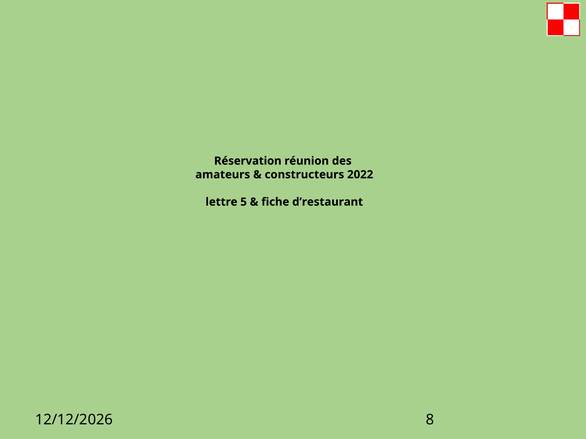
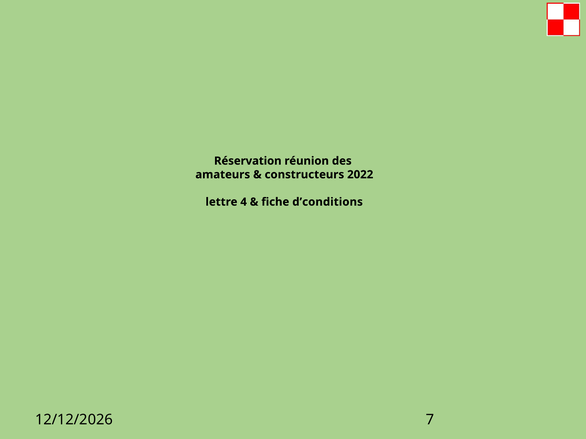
5: 5 -> 4
d’restaurant: d’restaurant -> d’conditions
8: 8 -> 7
